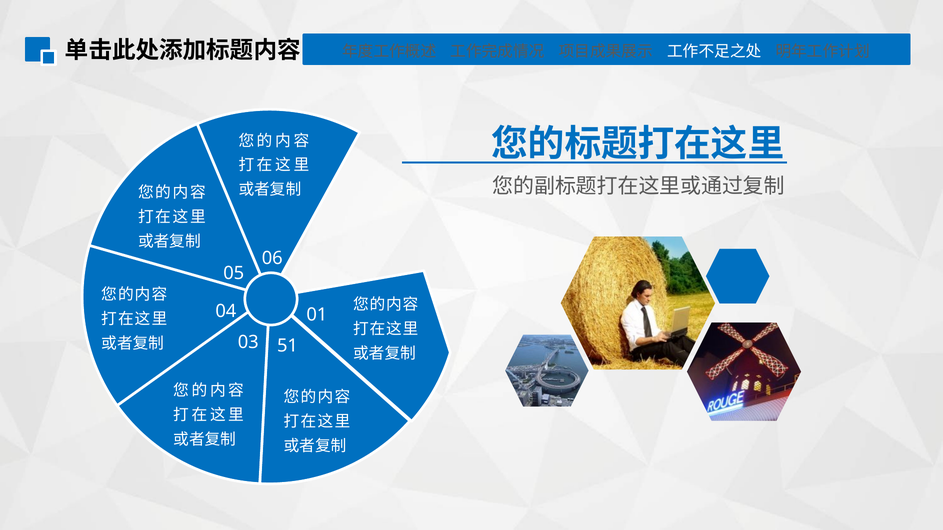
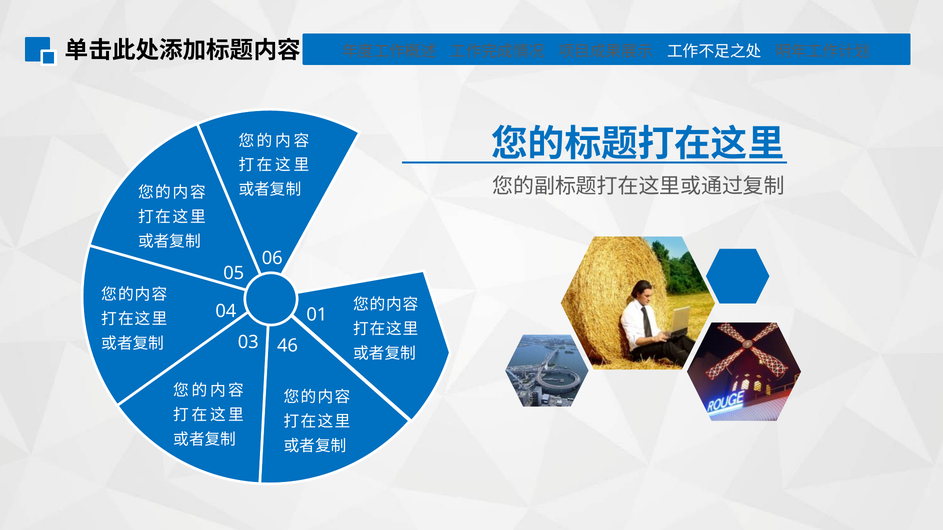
51: 51 -> 46
